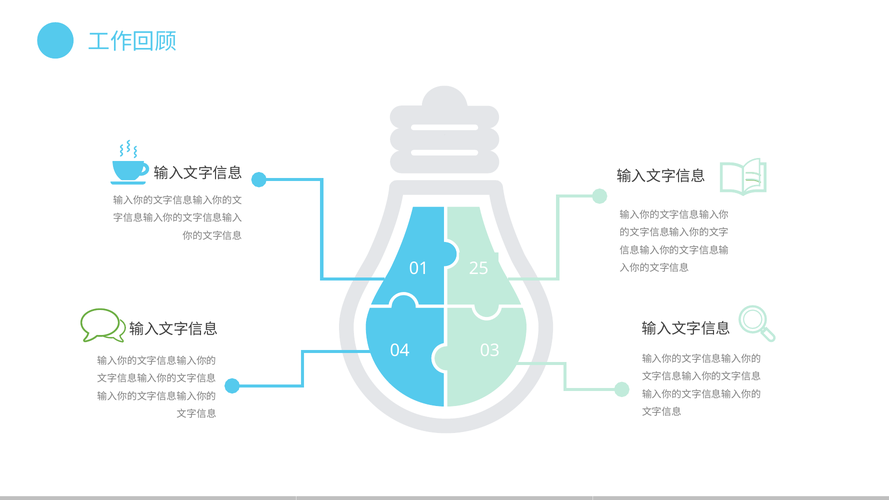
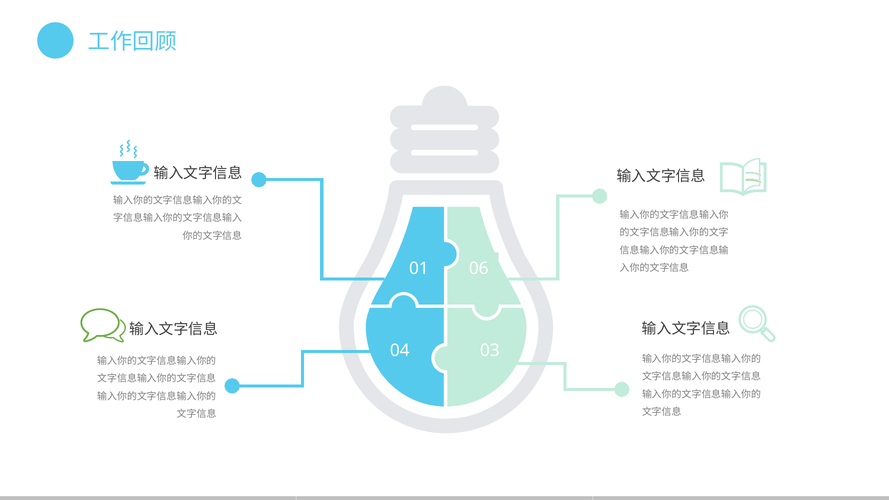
25: 25 -> 06
